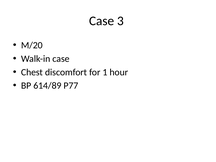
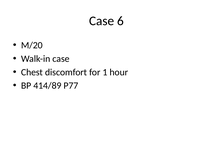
3: 3 -> 6
614/89: 614/89 -> 414/89
